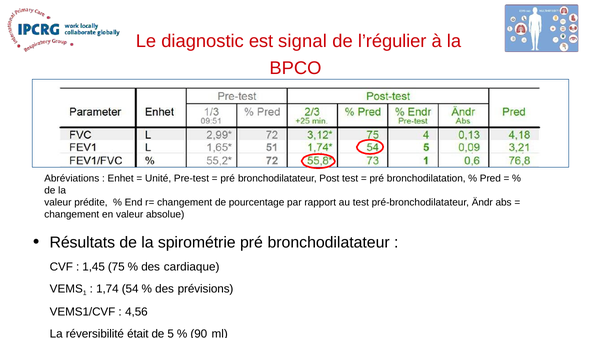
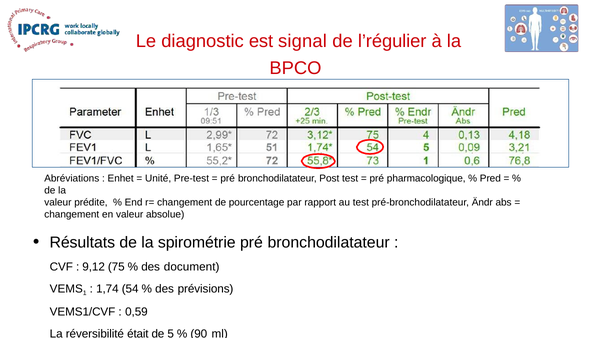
bronchodilatation: bronchodilatation -> pharmacologique
1,45: 1,45 -> 9,12
cardiaque: cardiaque -> document
4,56: 4,56 -> 0,59
